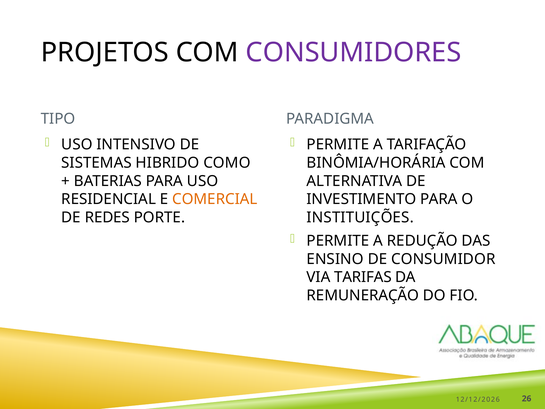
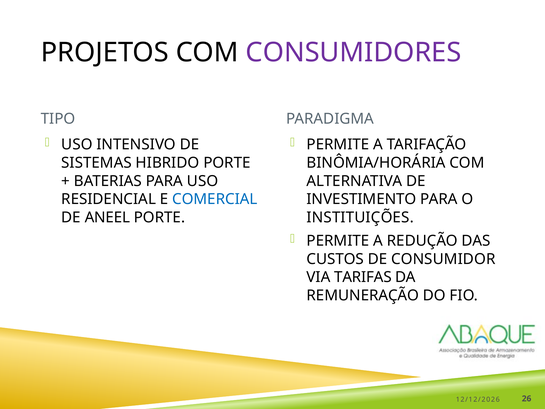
HIBRIDO COMO: COMO -> PORTE
COMERCIAL colour: orange -> blue
REDES: REDES -> ANEEL
ENSINO: ENSINO -> CUSTOS
